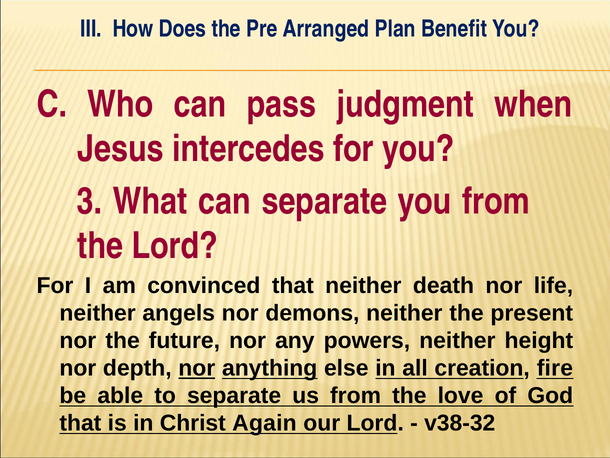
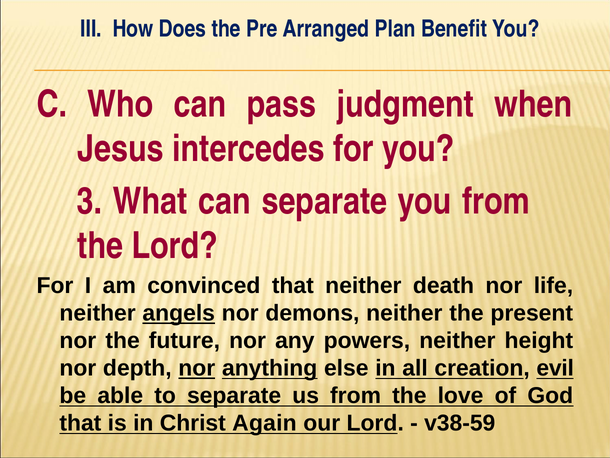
angels underline: none -> present
fire: fire -> evil
v38-32: v38-32 -> v38-59
